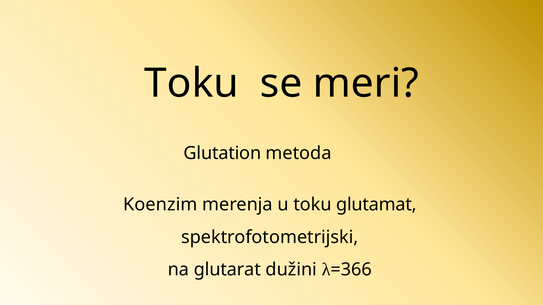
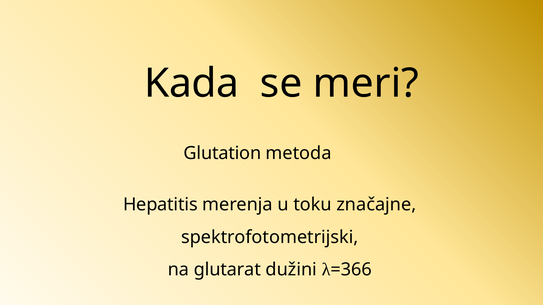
Toku at (191, 84): Toku -> Kada
Koenzim: Koenzim -> Hepatitis
glutamat: glutamat -> značajne
